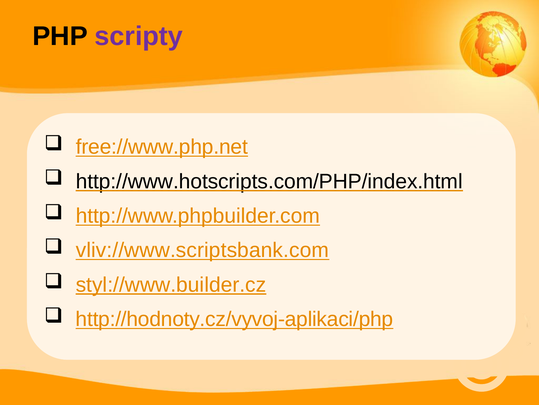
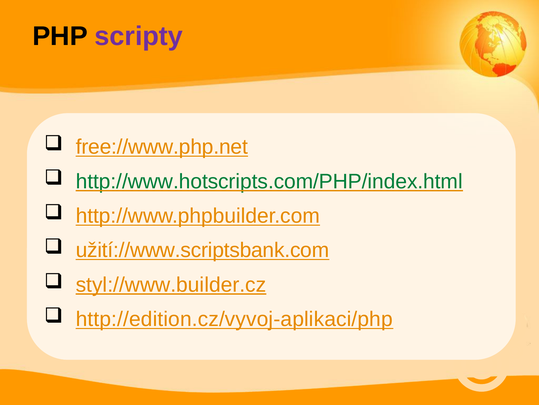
http://www.hotscripts.com/PHP/index.html colour: black -> green
vliv://www.scriptsbank.com: vliv://www.scriptsbank.com -> užití://www.scriptsbank.com
http://hodnoty.cz/vyvoj-aplikaci/php: http://hodnoty.cz/vyvoj-aplikaci/php -> http://edition.cz/vyvoj-aplikaci/php
